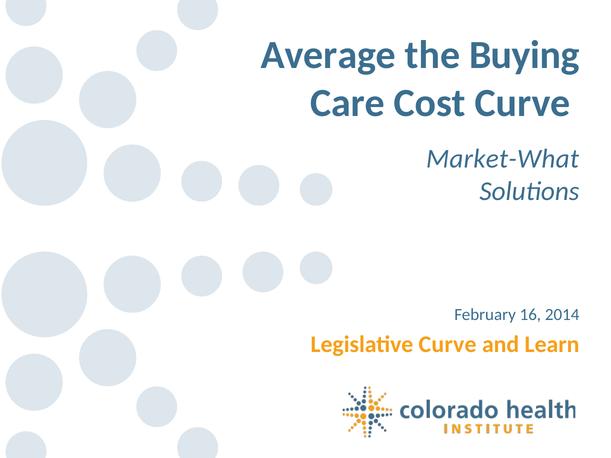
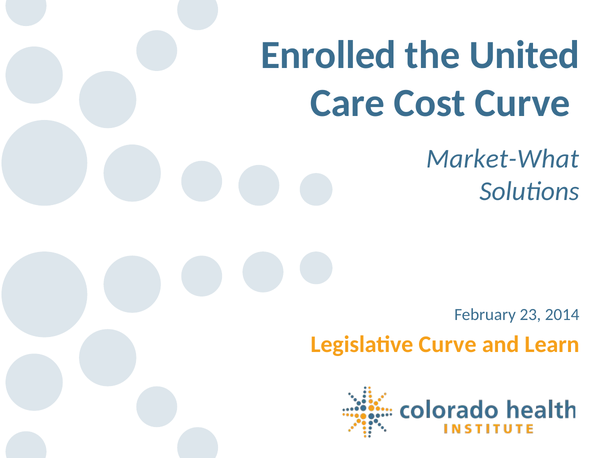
Average: Average -> Enrolled
Buying: Buying -> United
16: 16 -> 23
